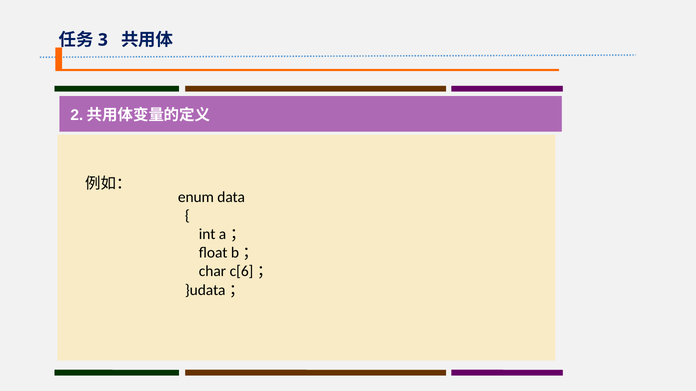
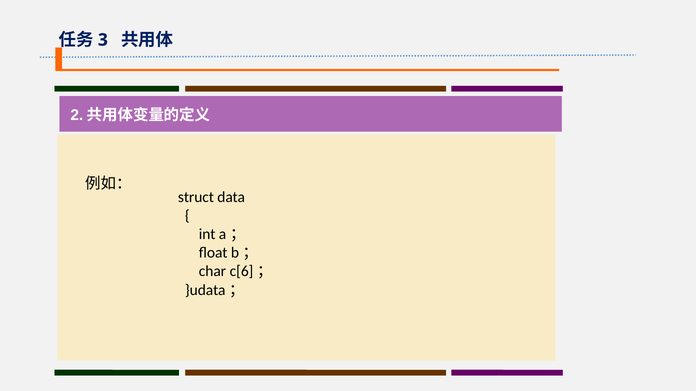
enum: enum -> struct
